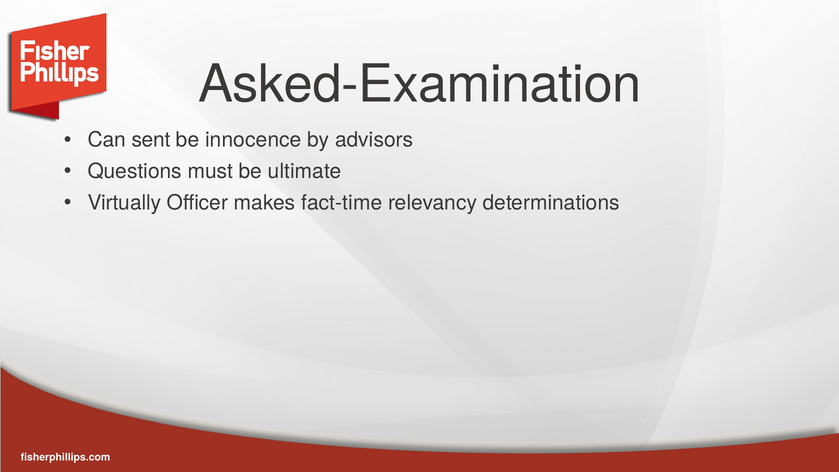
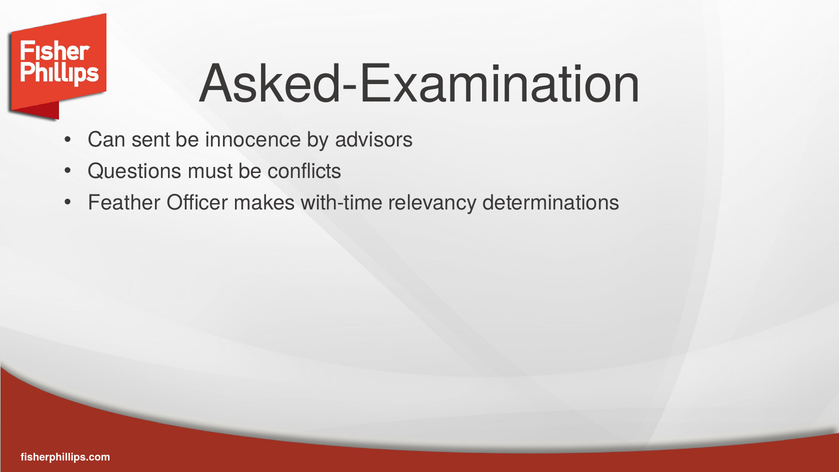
ultimate: ultimate -> conflicts
Virtually: Virtually -> Feather
fact-time: fact-time -> with-time
